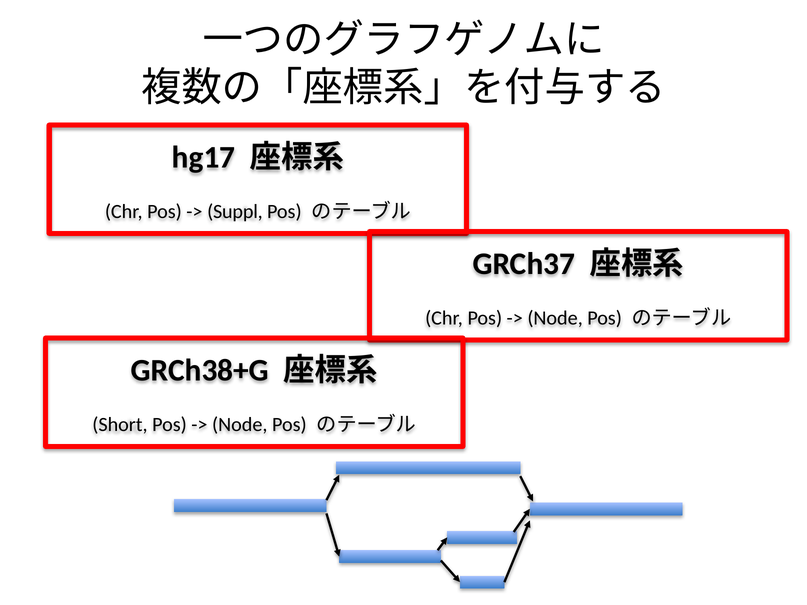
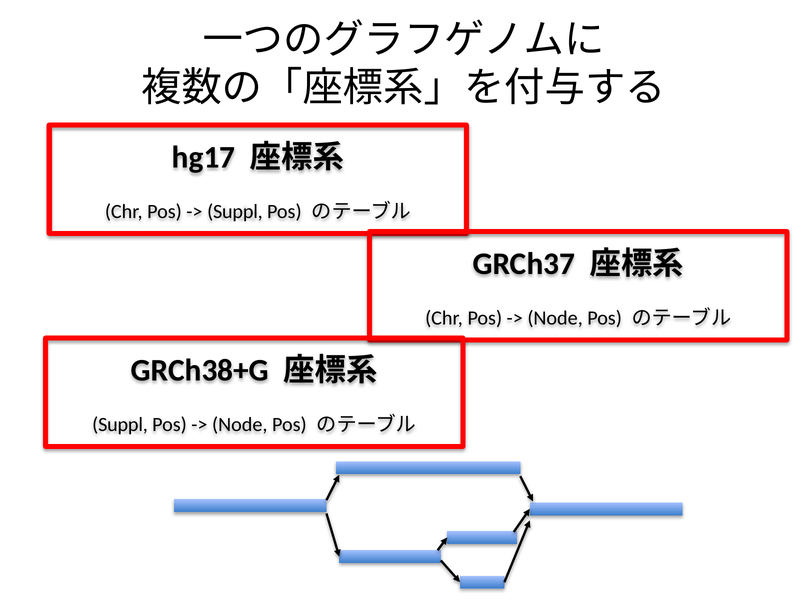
Short at (120, 425): Short -> Suppl
